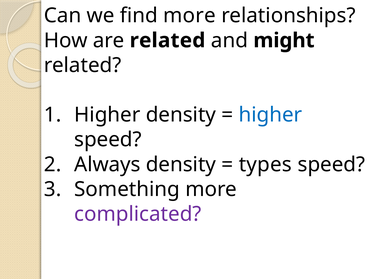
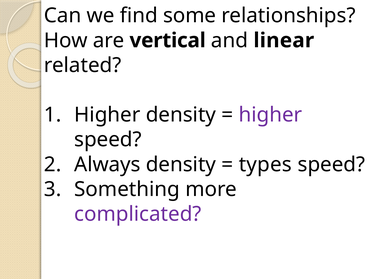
find more: more -> some
are related: related -> vertical
might: might -> linear
higher at (270, 115) colour: blue -> purple
